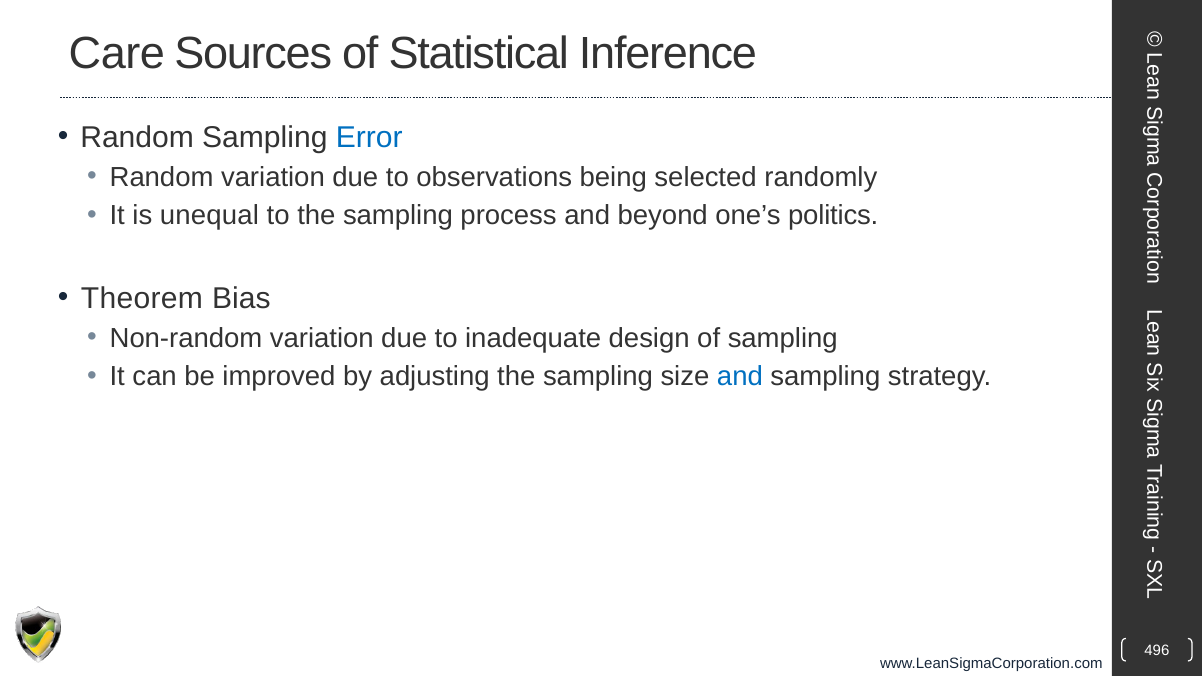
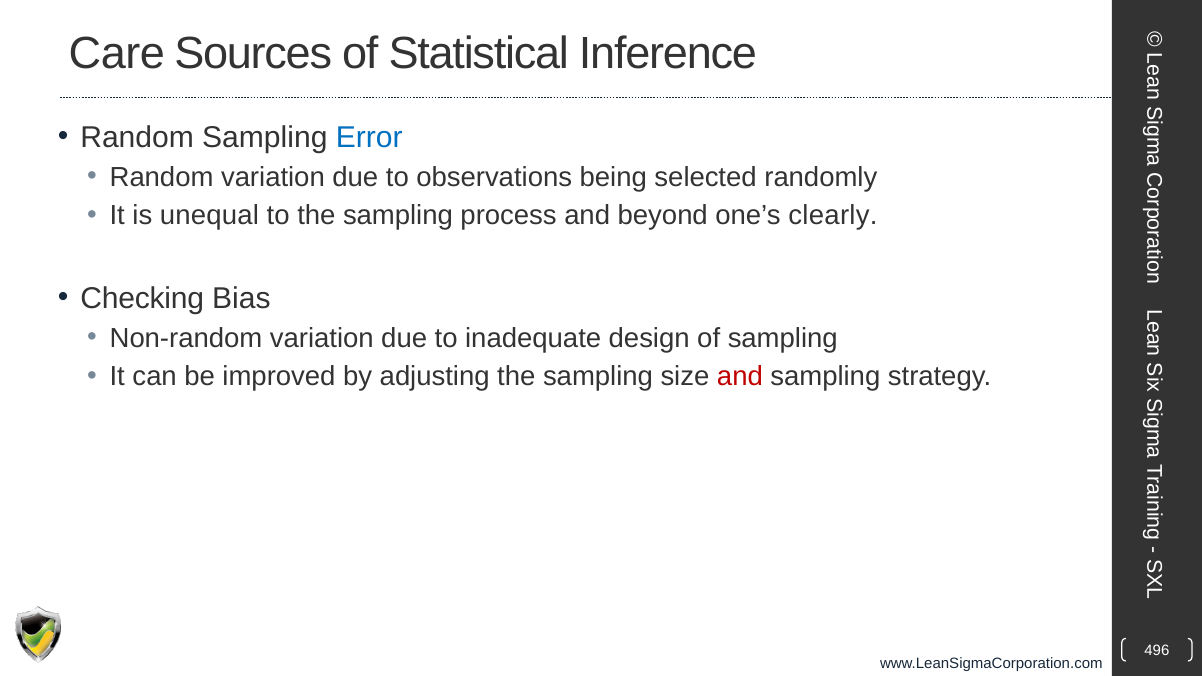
politics: politics -> clearly
Theorem: Theorem -> Checking
and at (740, 377) colour: blue -> red
